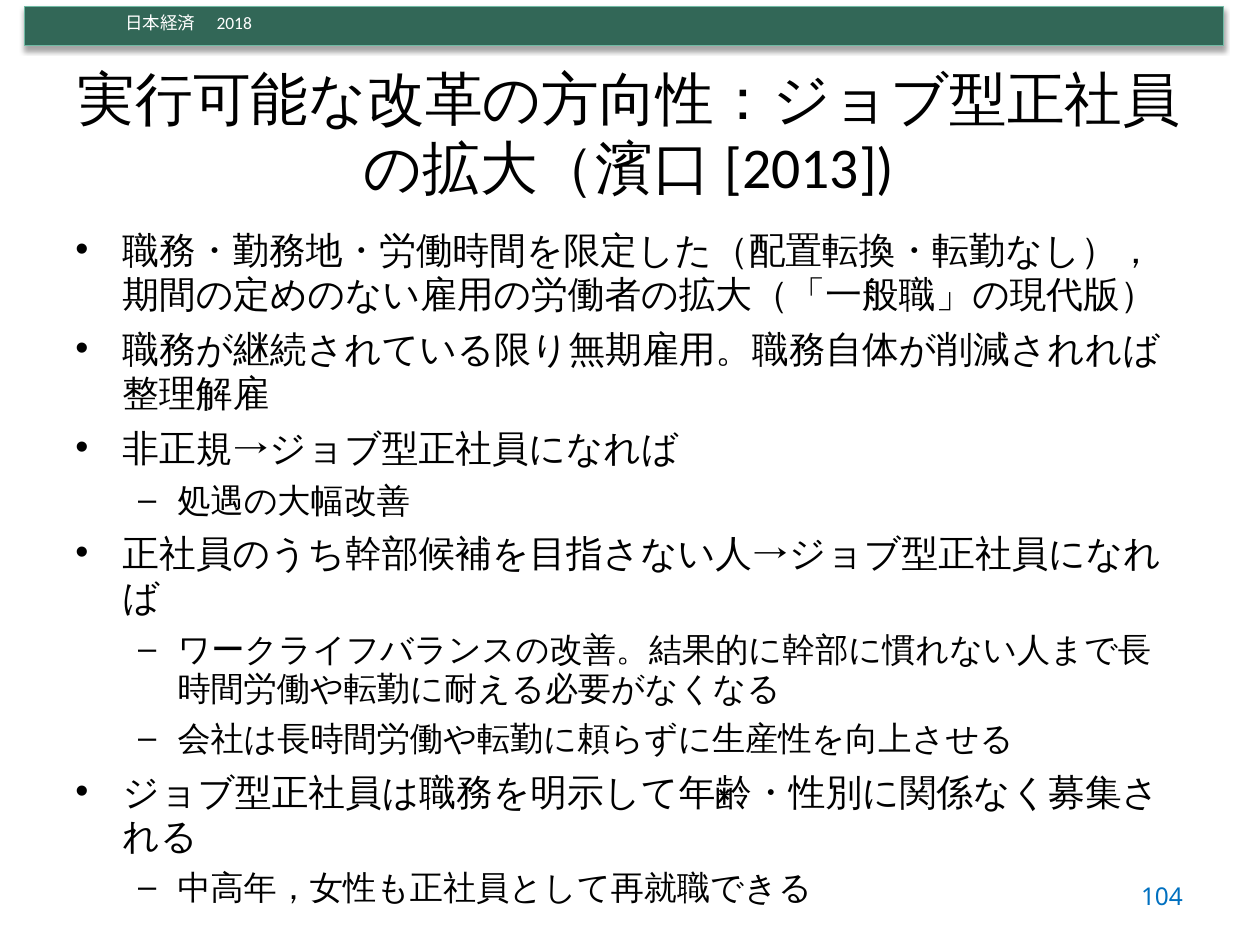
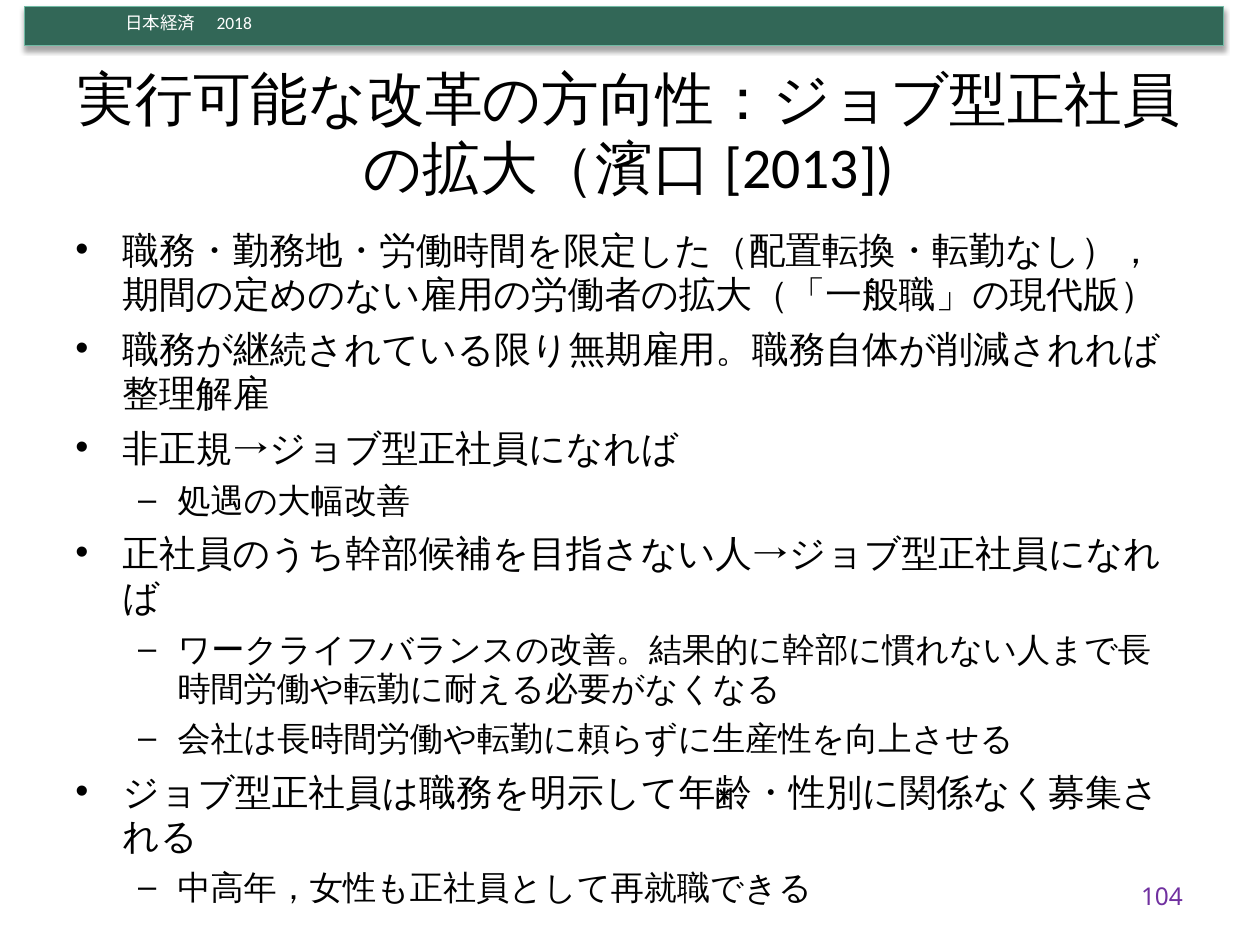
104 colour: blue -> purple
